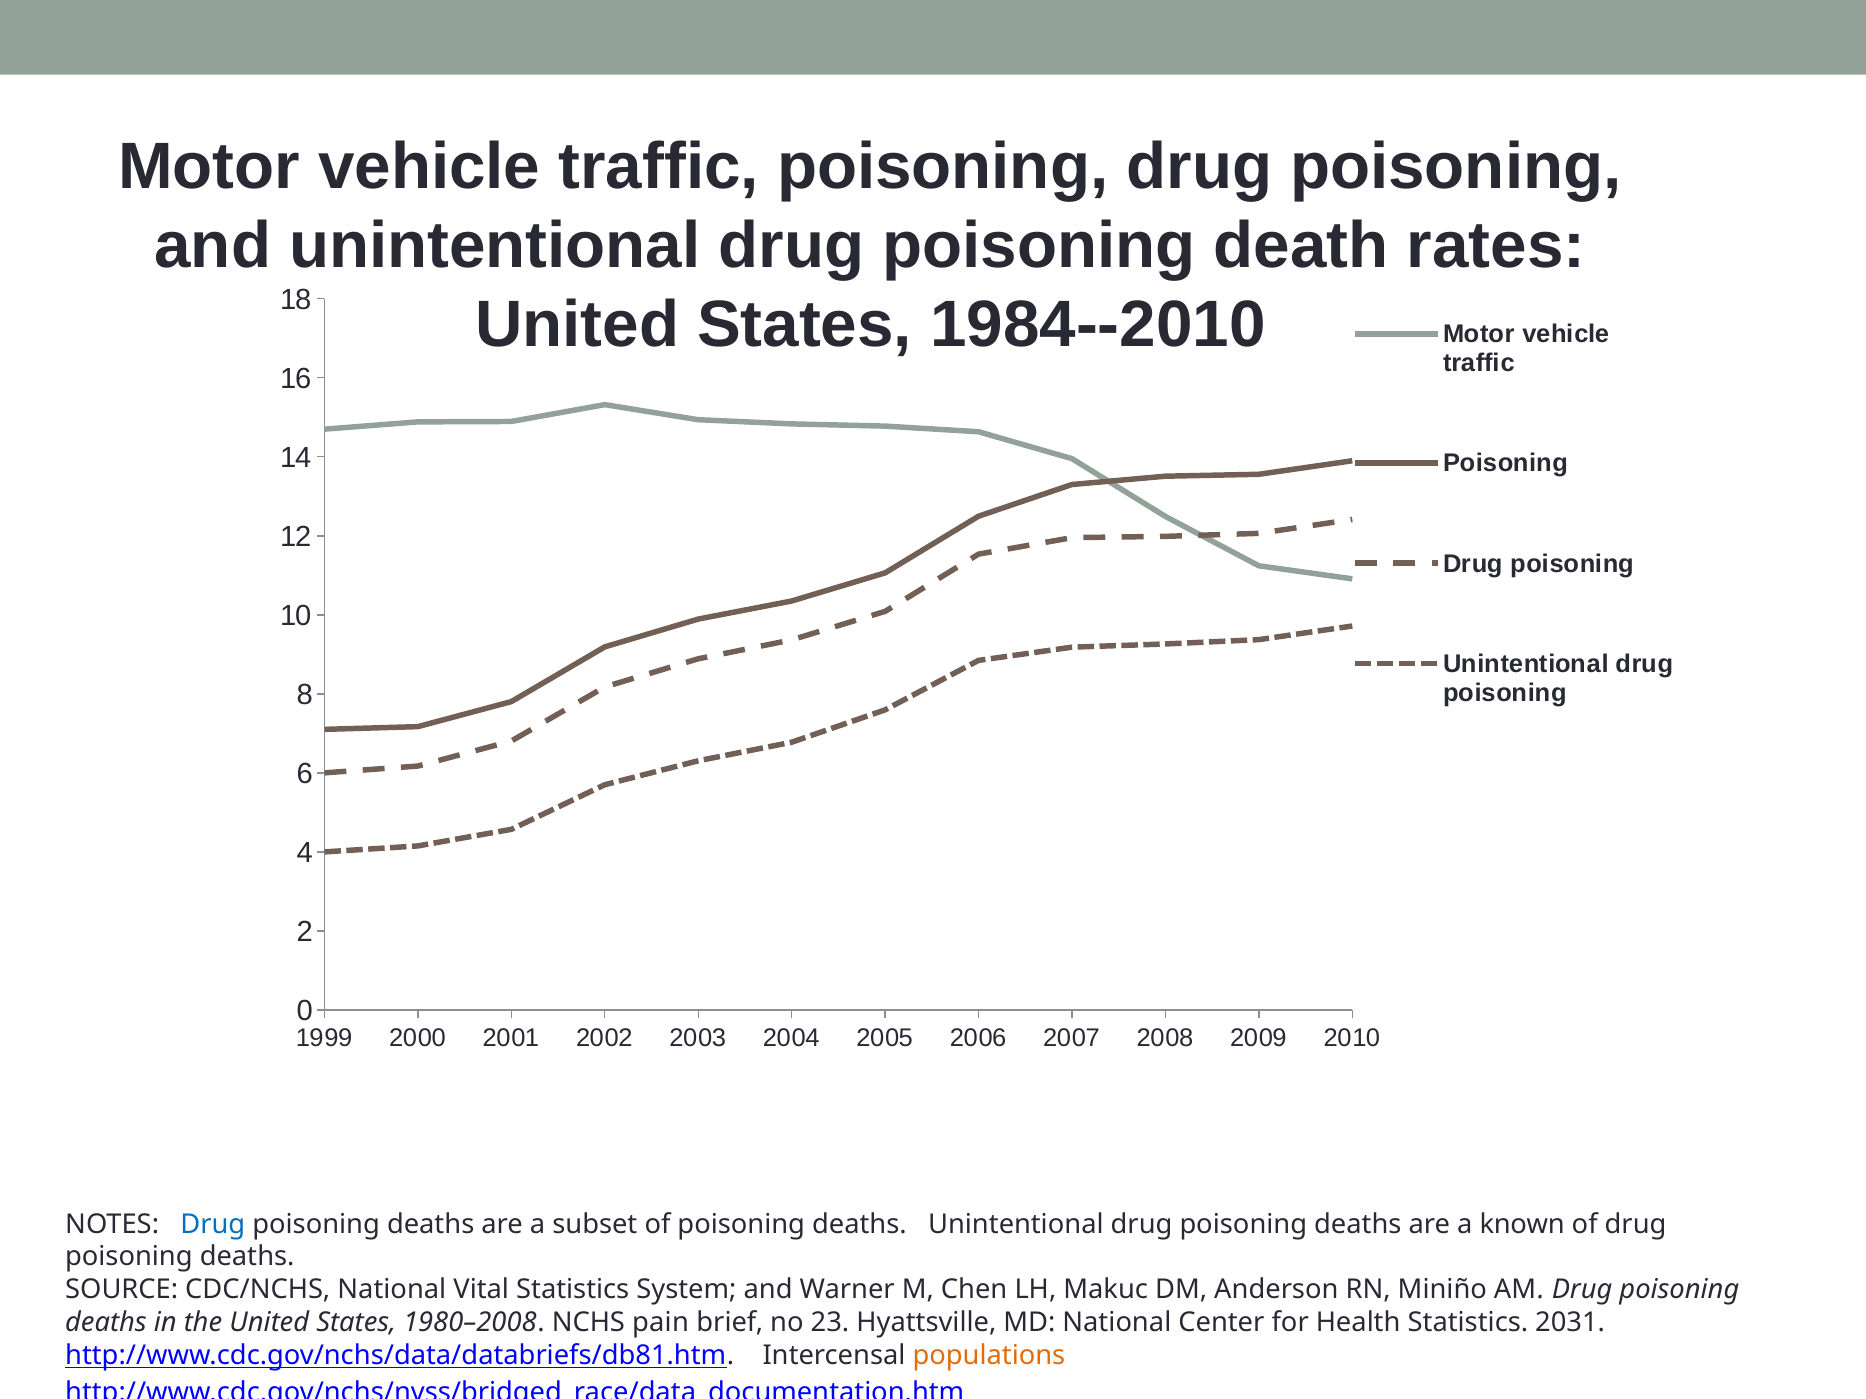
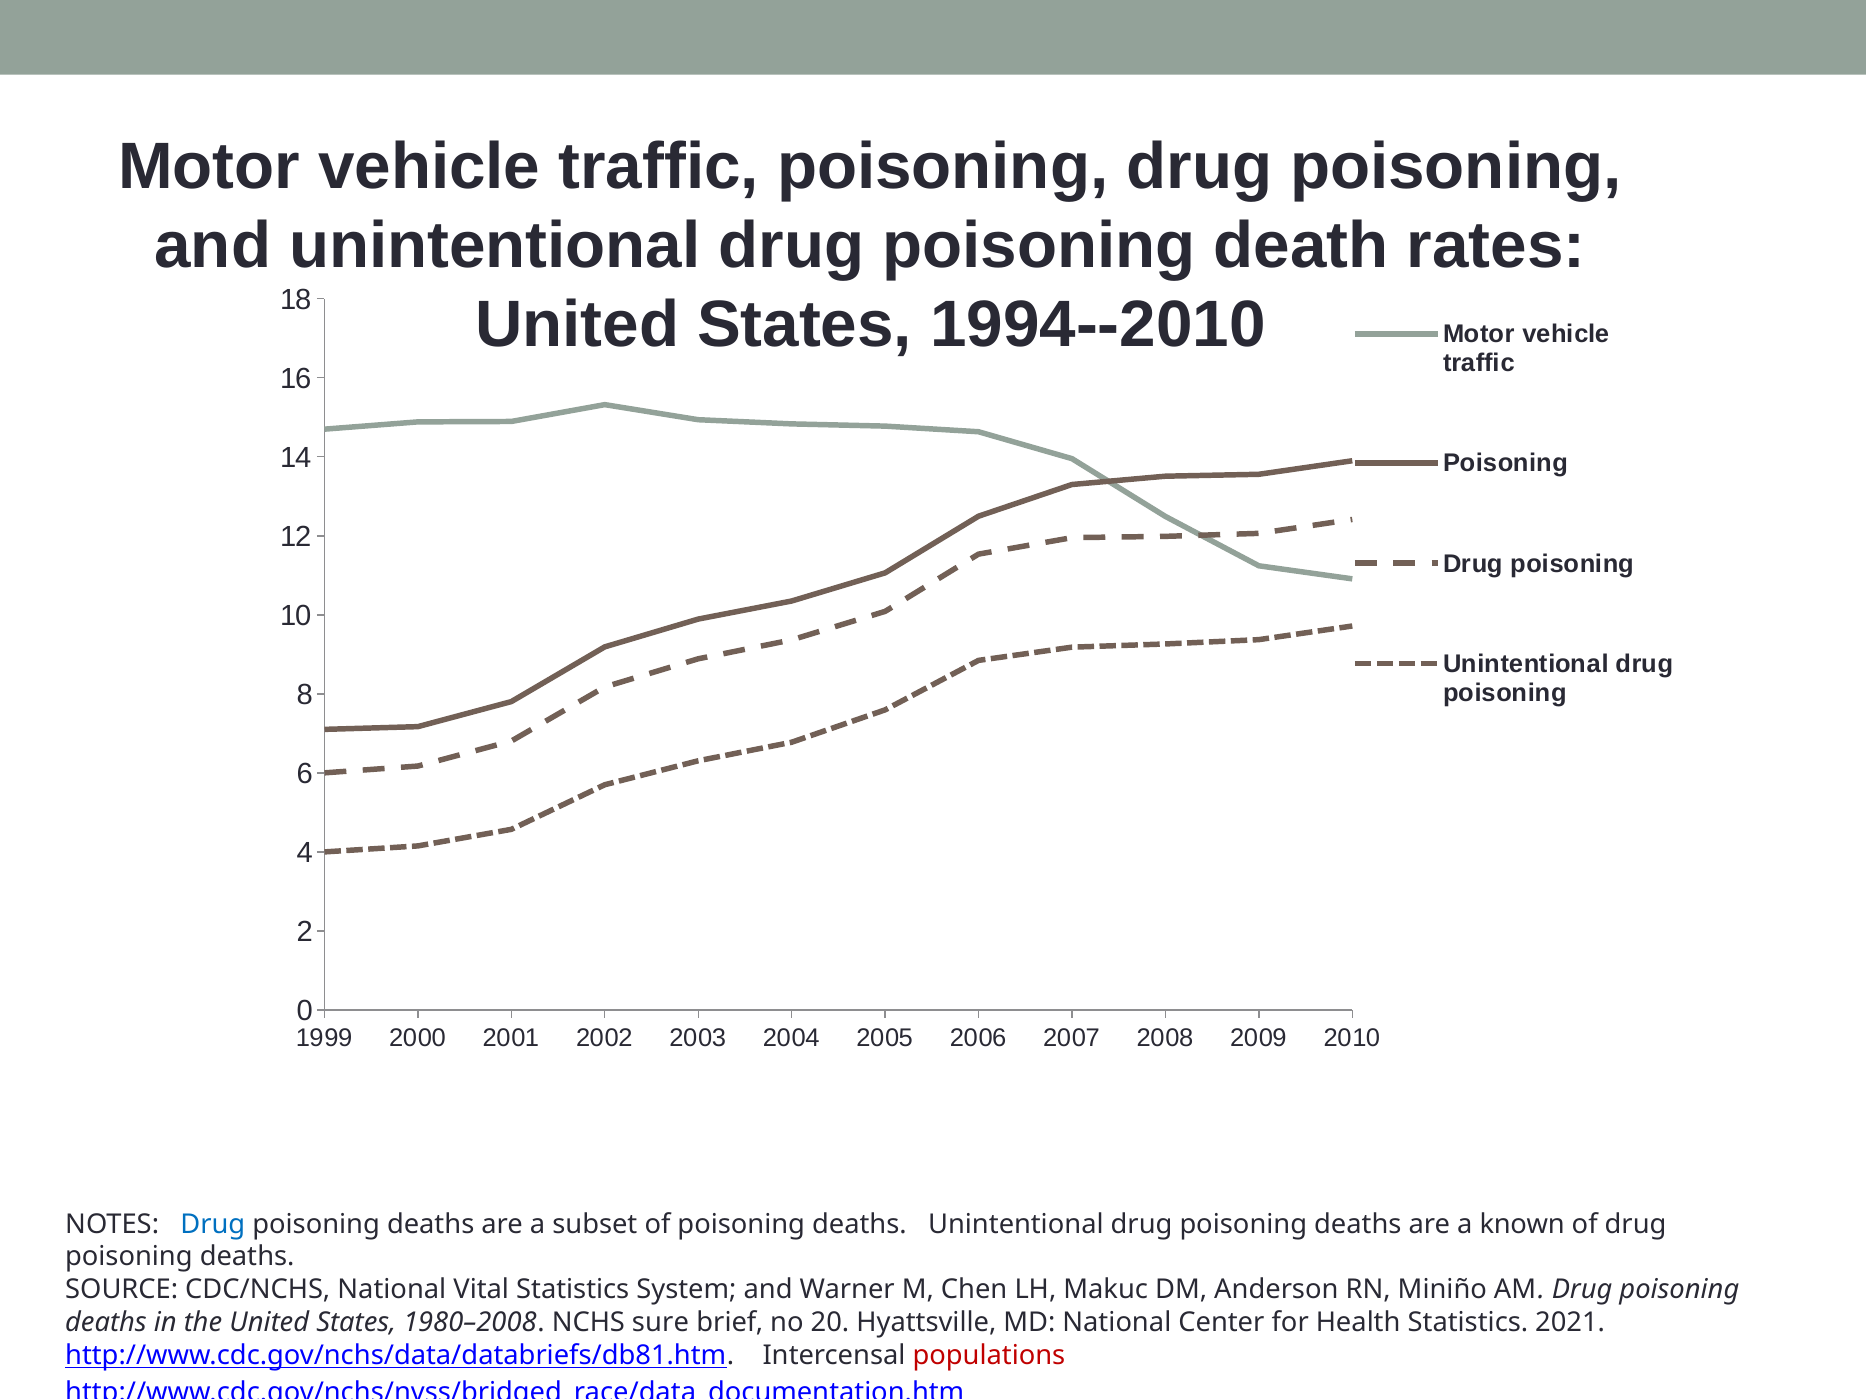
1984--2010: 1984--2010 -> 1994--2010
pain: pain -> sure
23: 23 -> 20
2031: 2031 -> 2021
populations colour: orange -> red
